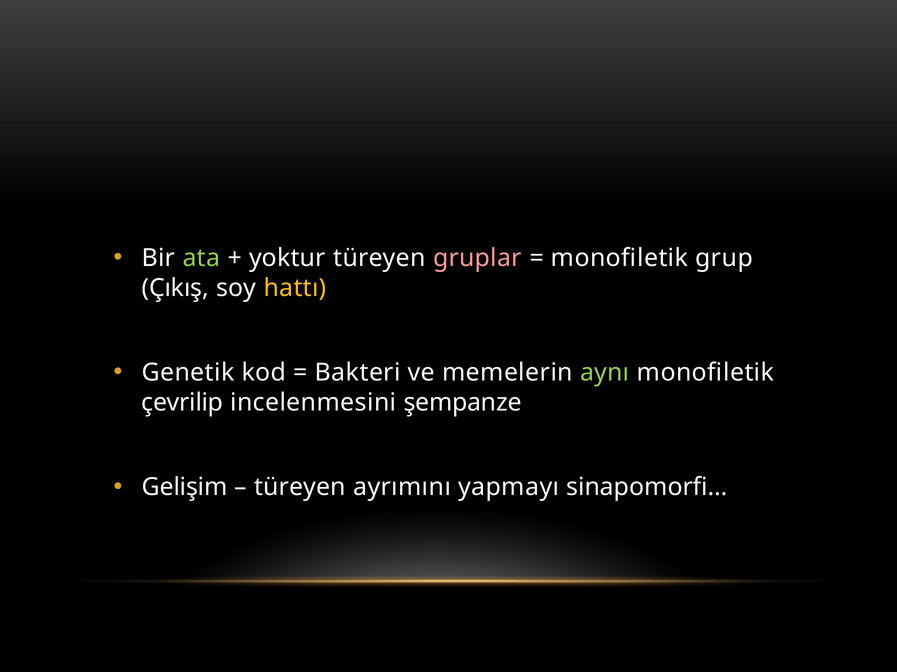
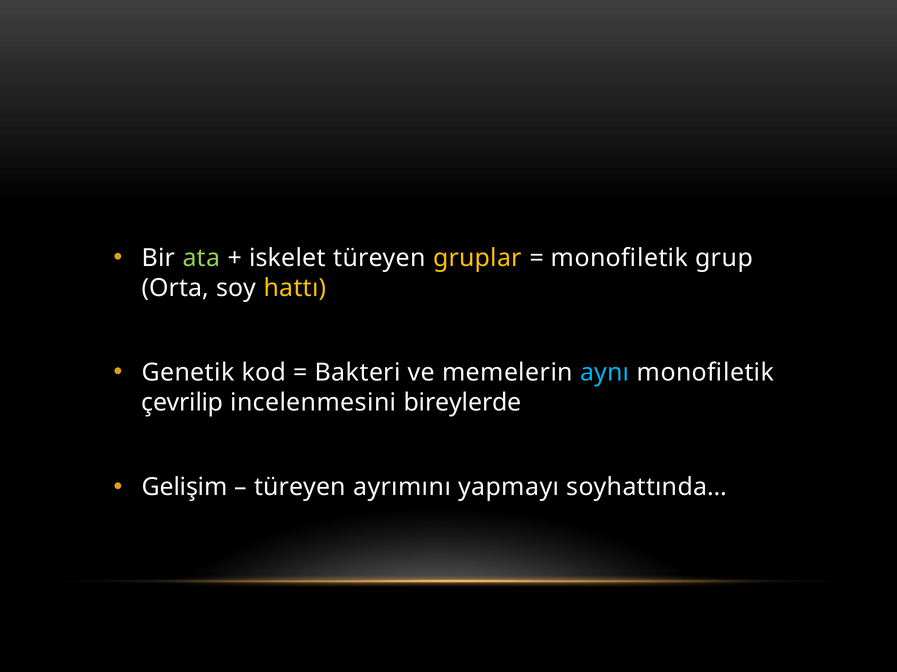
yoktur: yoktur -> iskelet
gruplar colour: pink -> yellow
Çıkış: Çıkış -> Orta
aynı colour: light green -> light blue
şempanze: şempanze -> bireylerde
sinapomorfi…: sinapomorfi… -> soyhattında…
